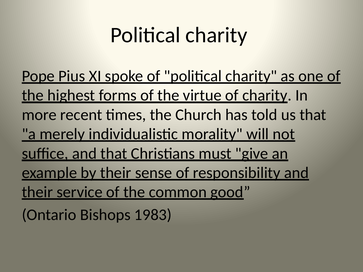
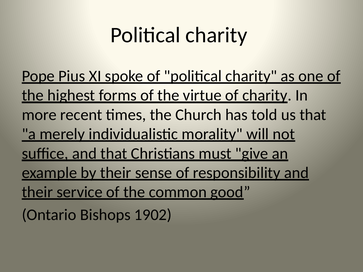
1983: 1983 -> 1902
